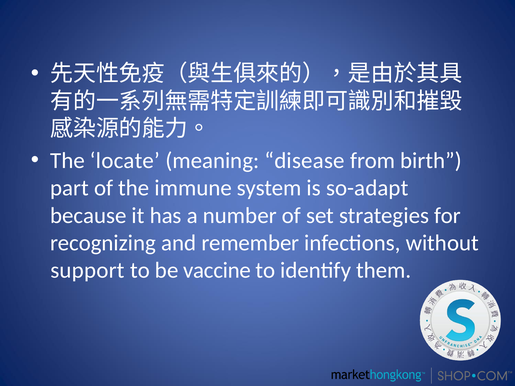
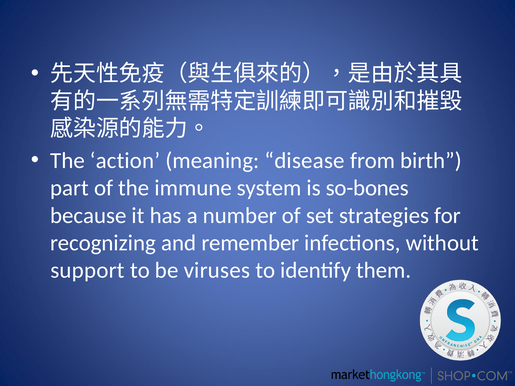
locate: locate -> action
so-adapt: so-adapt -> so-bones
vaccine: vaccine -> viruses
